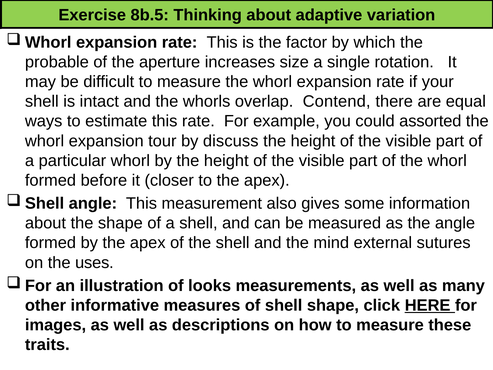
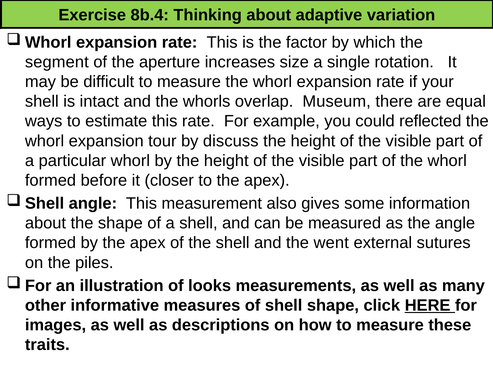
8b.5: 8b.5 -> 8b.4
probable: probable -> segment
Contend: Contend -> Museum
assorted: assorted -> reflected
mind: mind -> went
uses: uses -> piles
